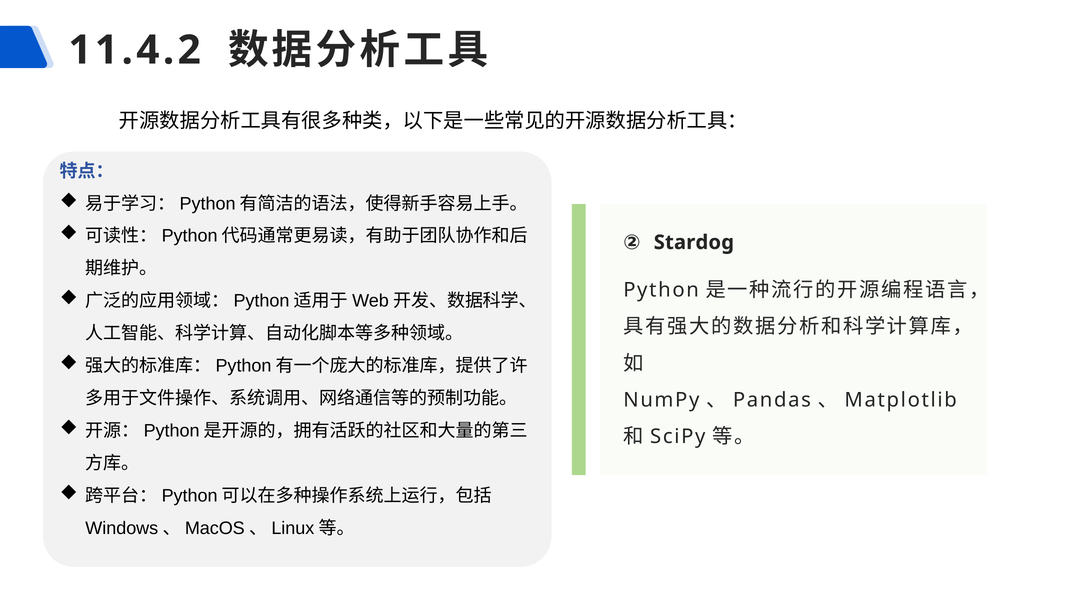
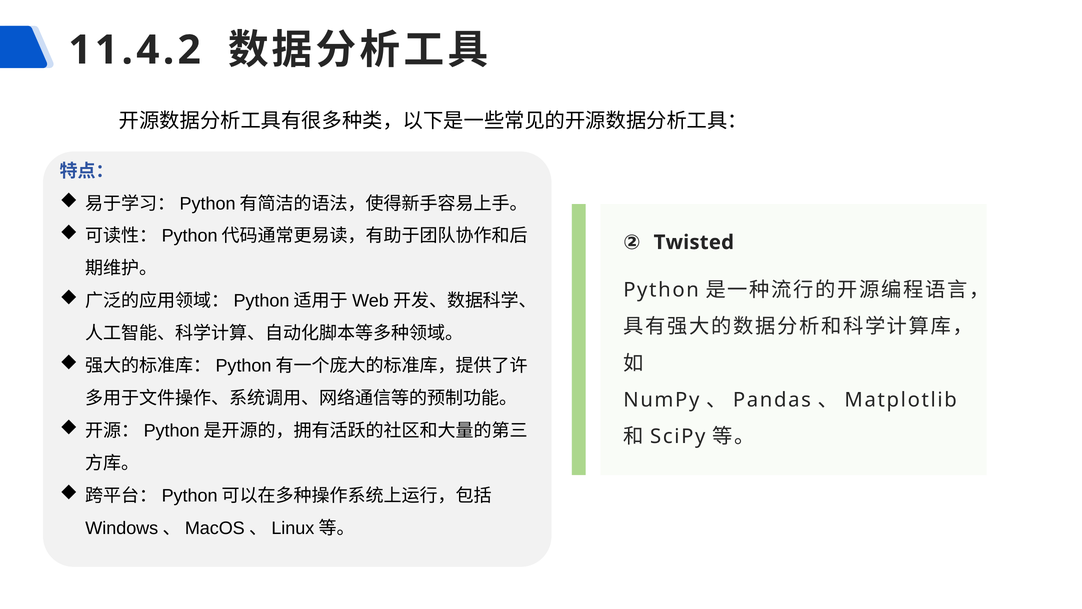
Stardog: Stardog -> Twisted
